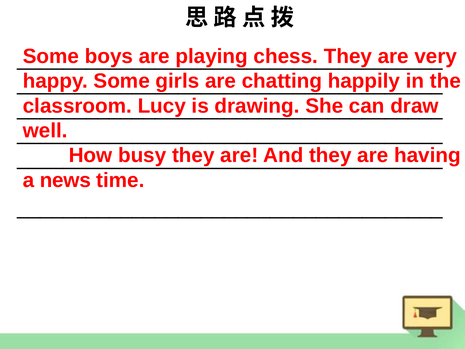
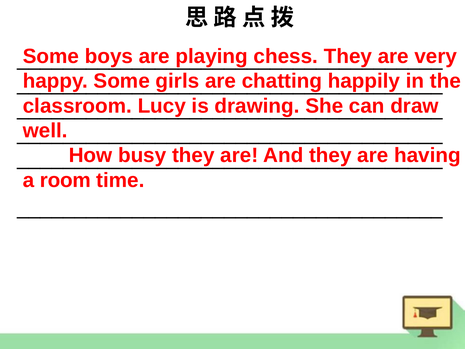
news: news -> room
